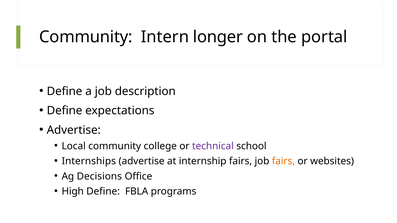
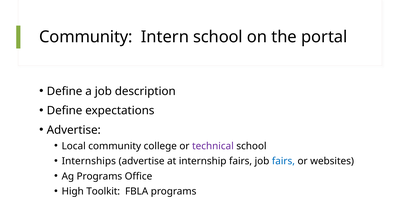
Intern longer: longer -> school
fairs at (283, 161) colour: orange -> blue
Ag Decisions: Decisions -> Programs
High Define: Define -> Toolkit
